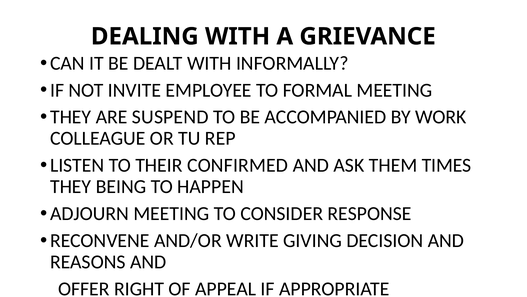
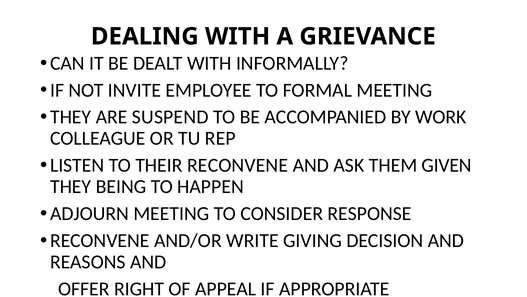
THEIR CONFIRMED: CONFIRMED -> RECONVENE
TIMES: TIMES -> GIVEN
